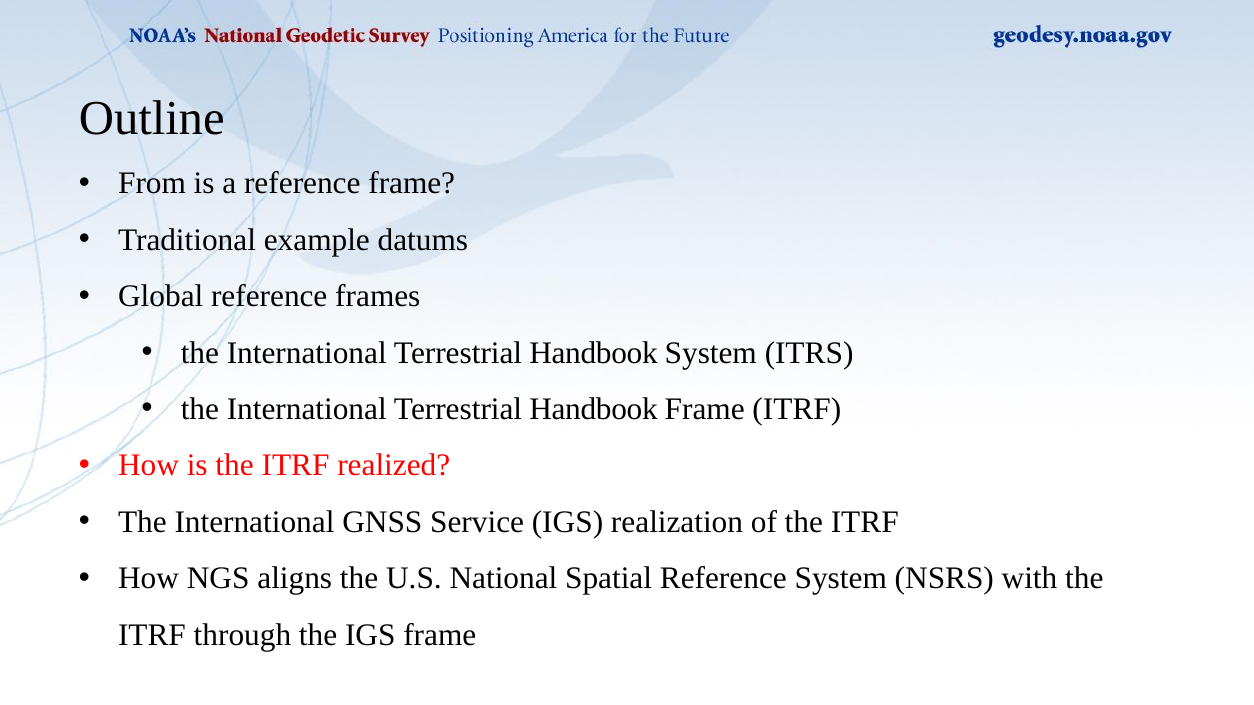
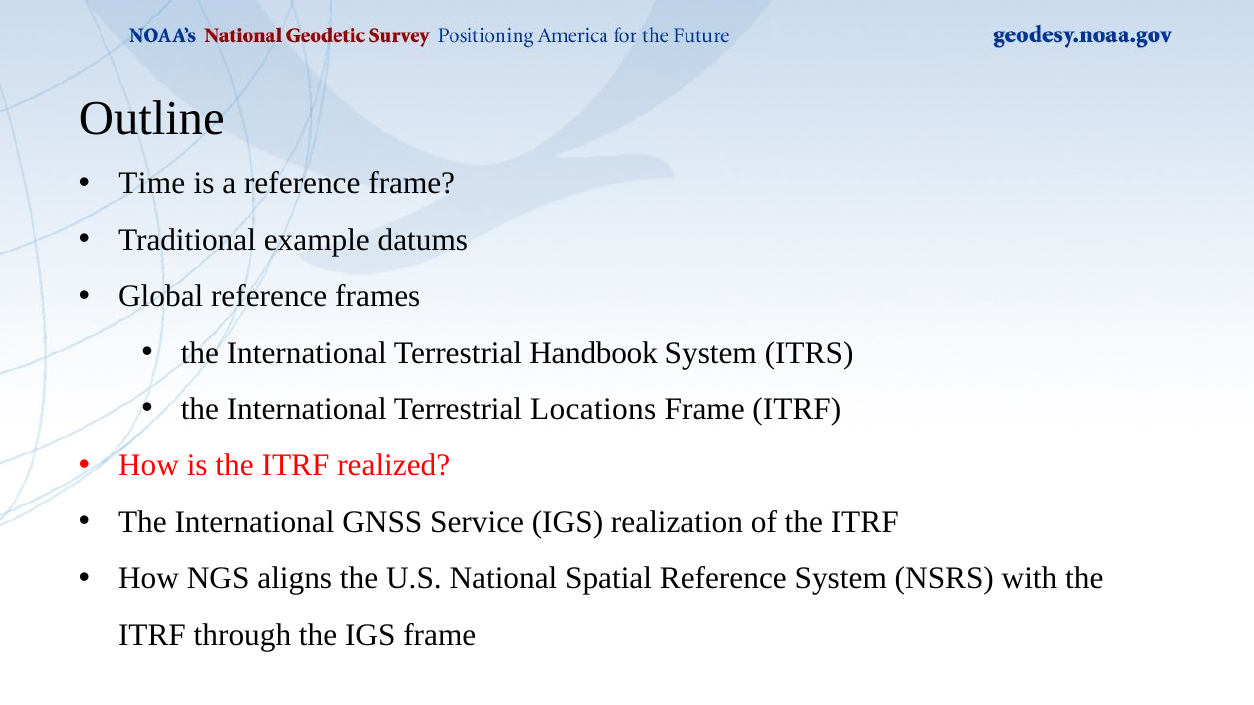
From: From -> Time
Handbook at (594, 409): Handbook -> Locations
